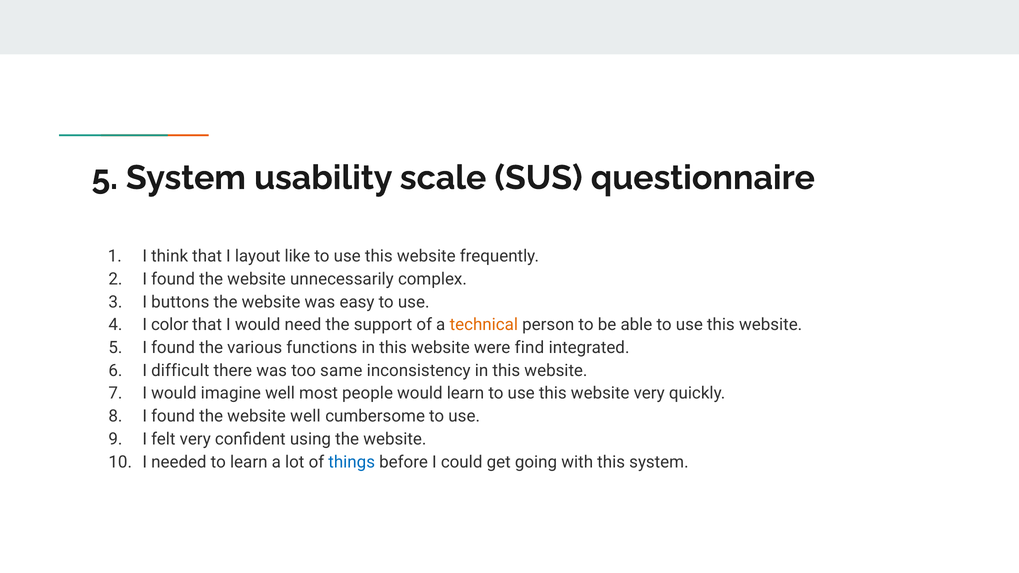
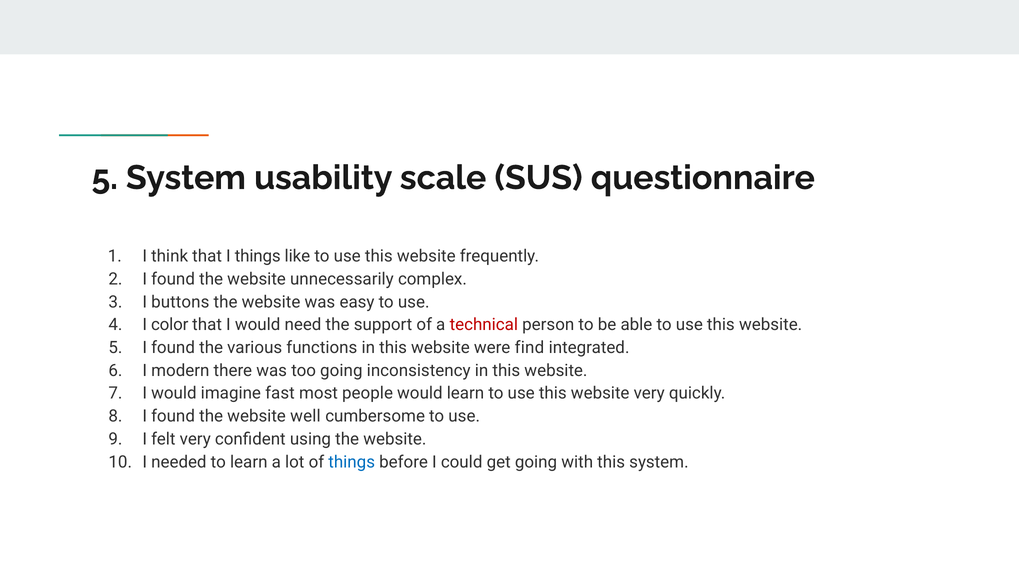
I layout: layout -> things
technical colour: orange -> red
difficult: difficult -> modern
too same: same -> going
imagine well: well -> fast
